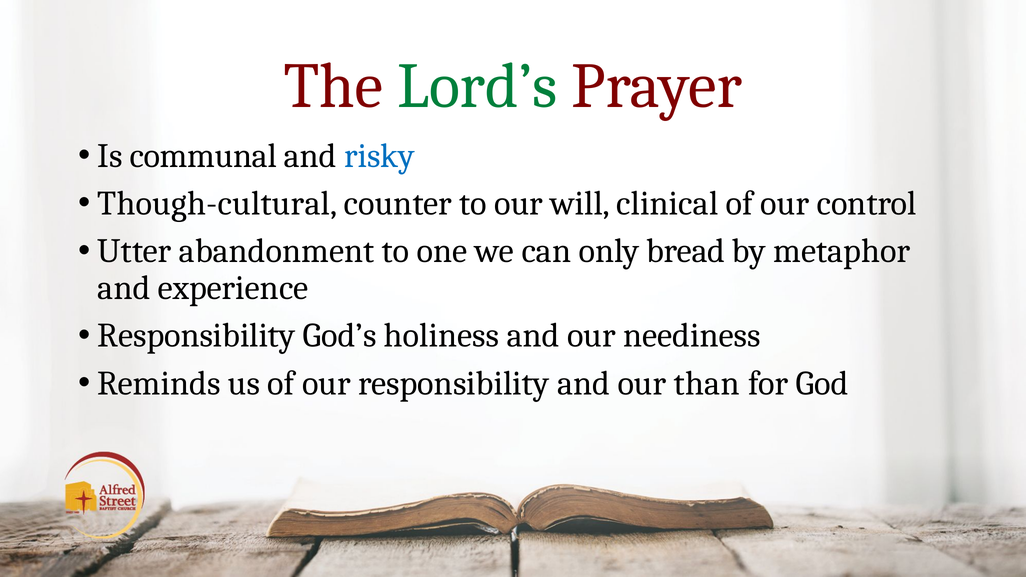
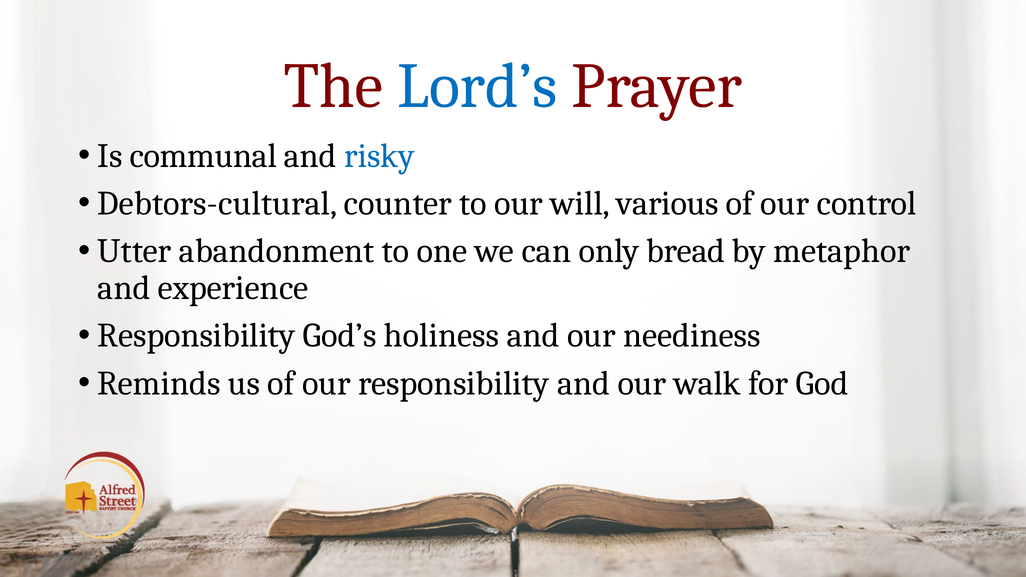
Lord’s colour: green -> blue
Though-cultural: Though-cultural -> Debtors-cultural
clinical: clinical -> various
than: than -> walk
